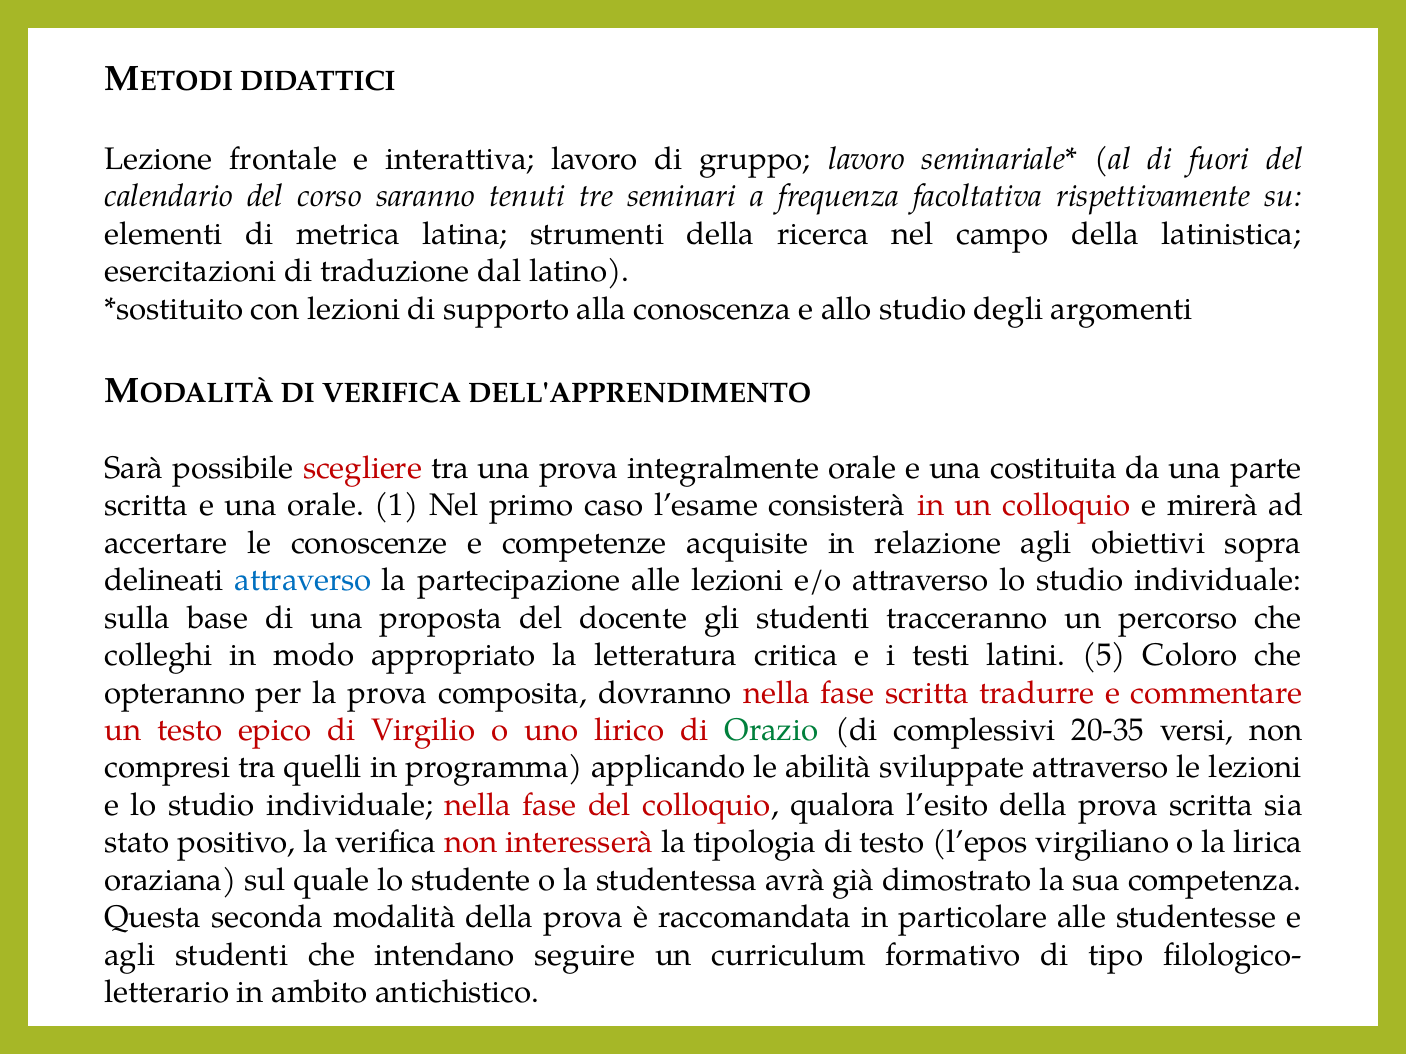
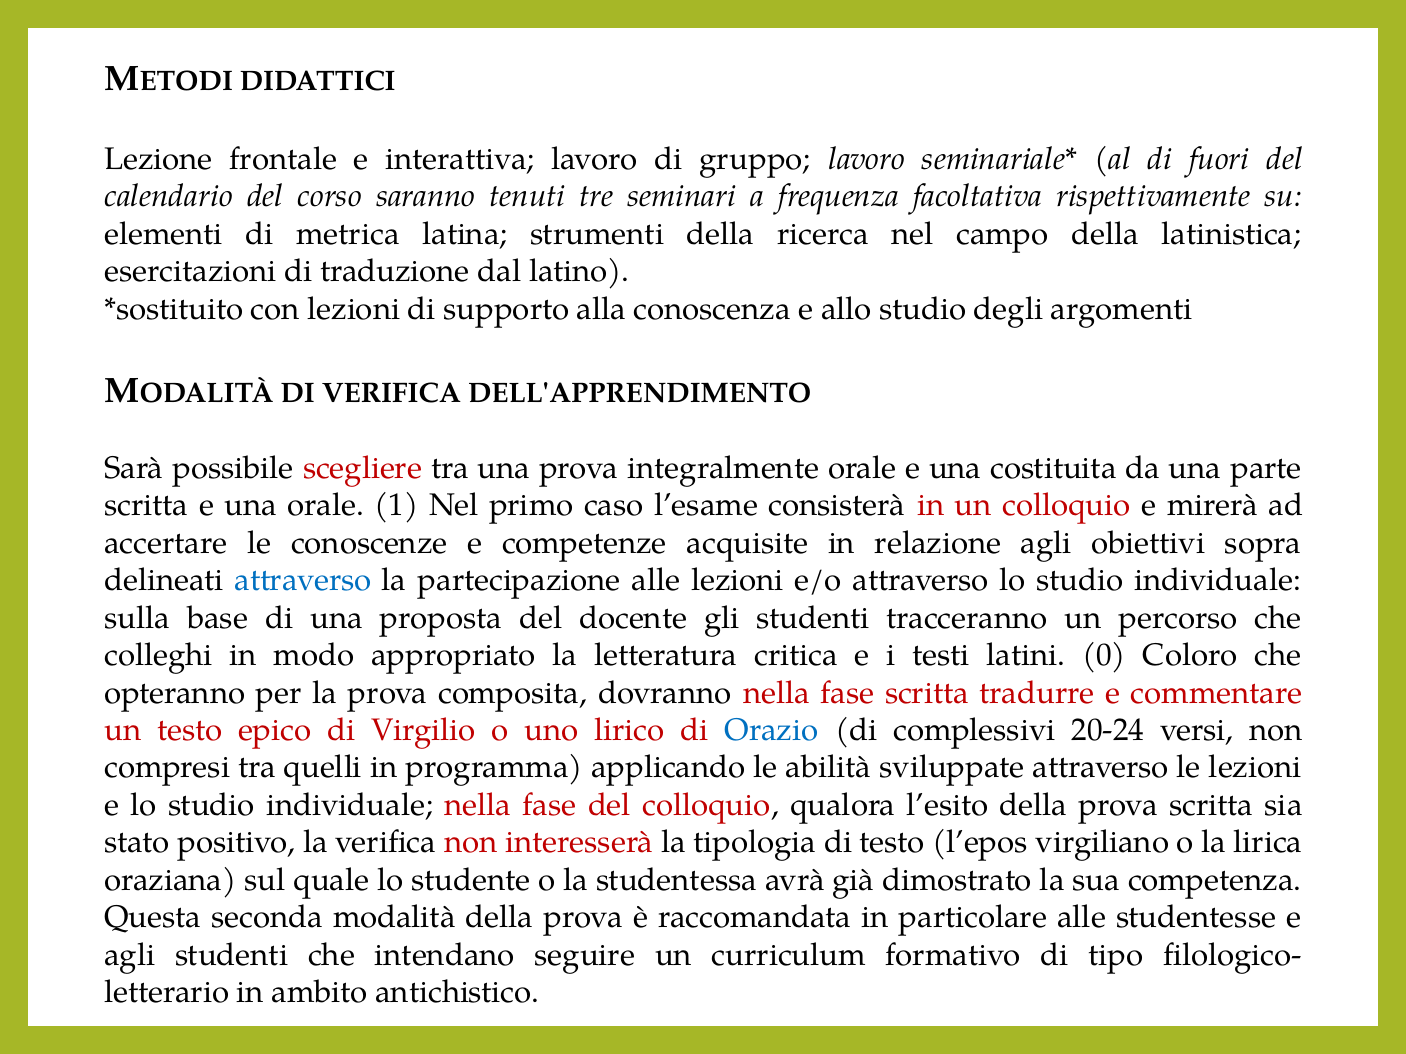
5: 5 -> 0
Orazio colour: green -> blue
20-35: 20-35 -> 20-24
